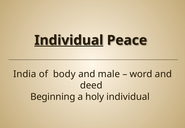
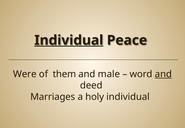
India: India -> Were
body: body -> them
and at (163, 74) underline: none -> present
Beginning: Beginning -> Marriages
